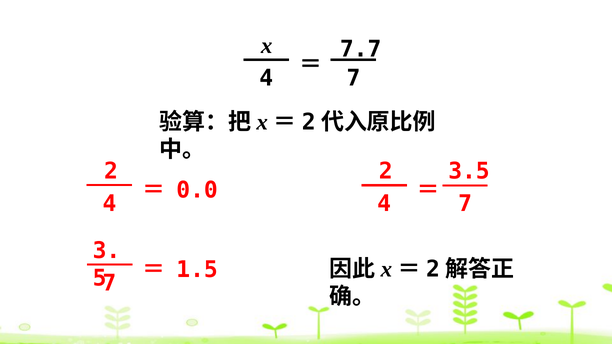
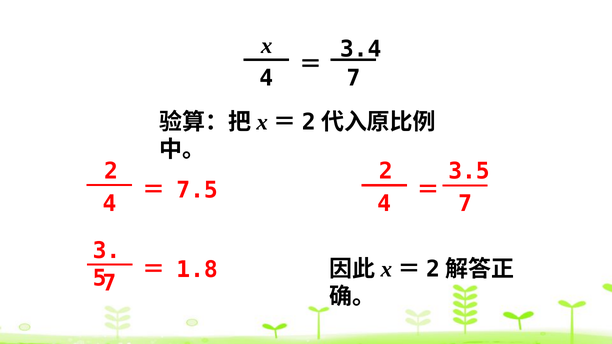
7.7: 7.7 -> 3.4
0.0: 0.0 -> 7.5
1.5: 1.5 -> 1.8
